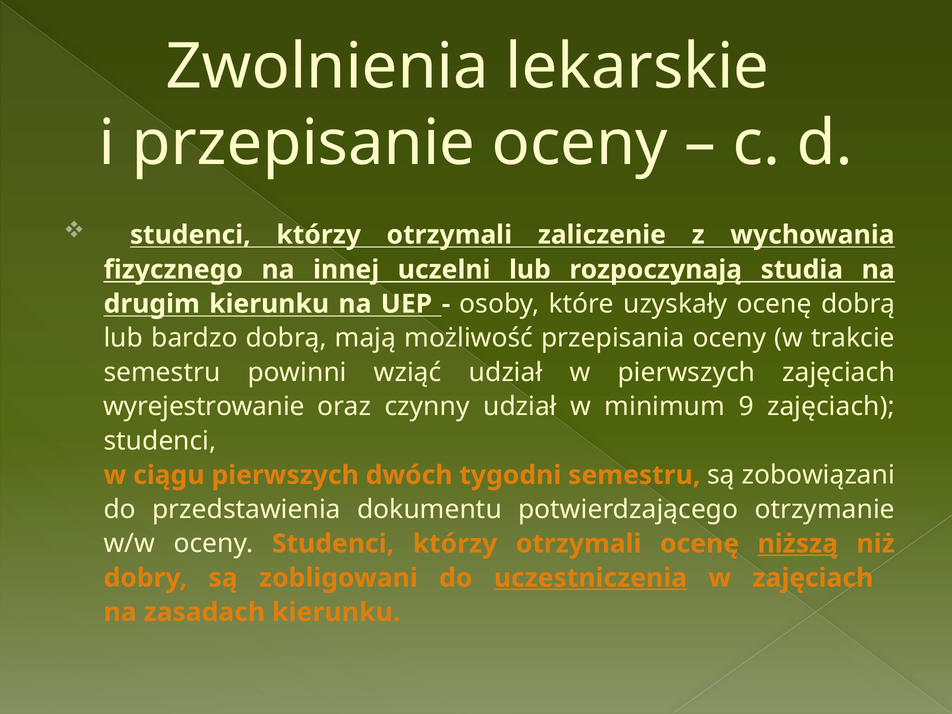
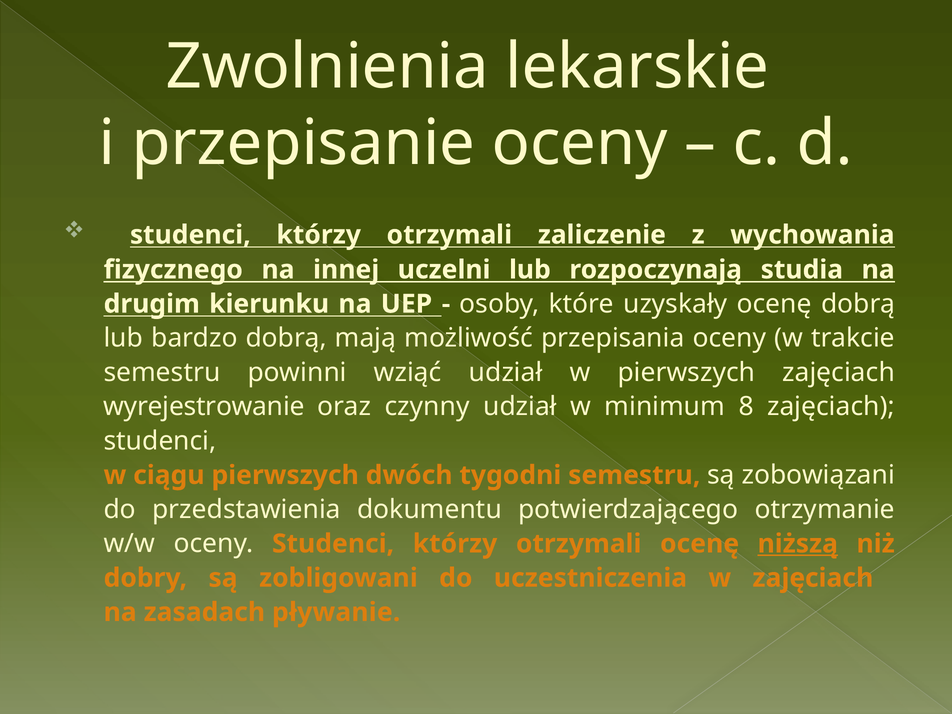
9: 9 -> 8
uczestniczenia underline: present -> none
zasadach kierunku: kierunku -> pływanie
